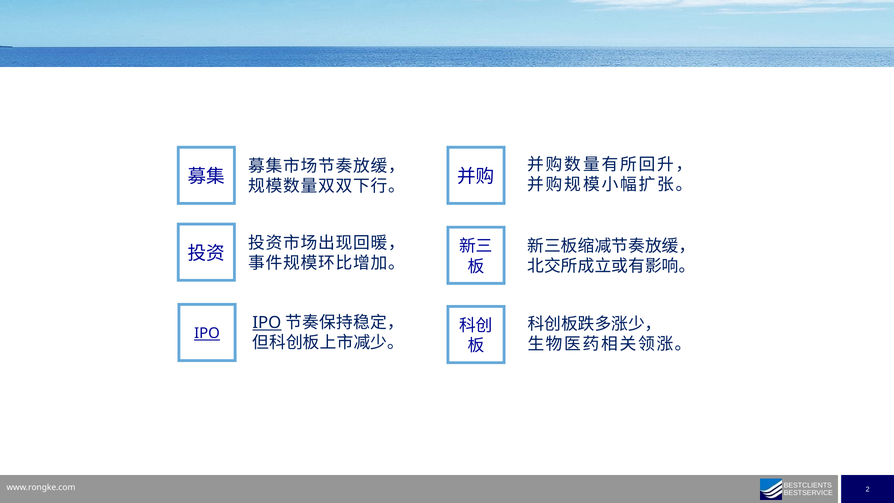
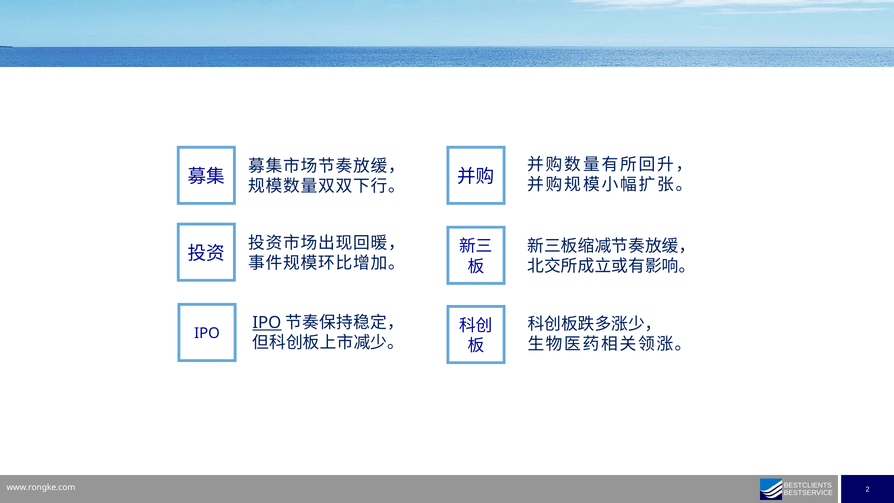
IPO at (207, 333) underline: present -> none
